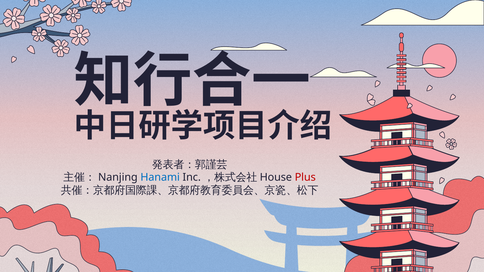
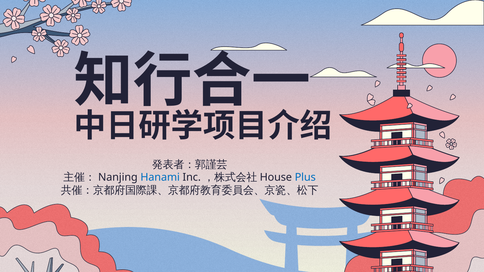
Plus colour: red -> blue
